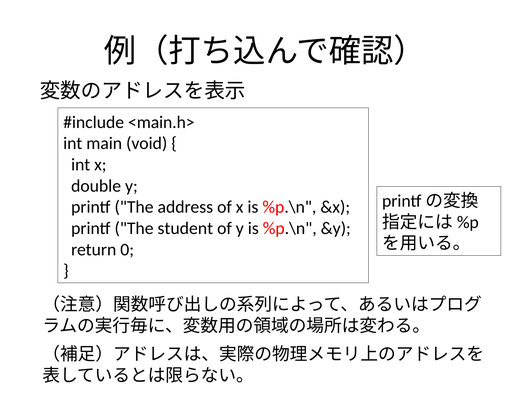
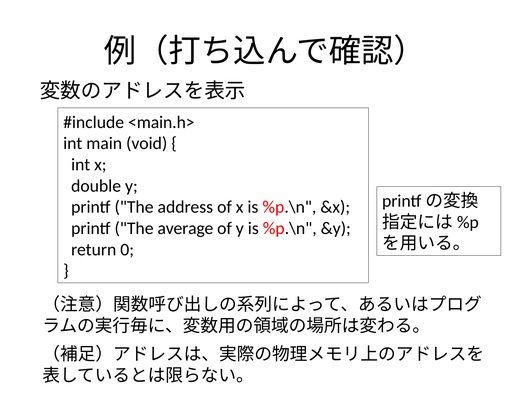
student: student -> average
